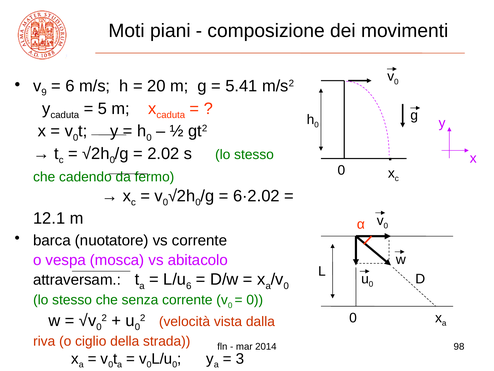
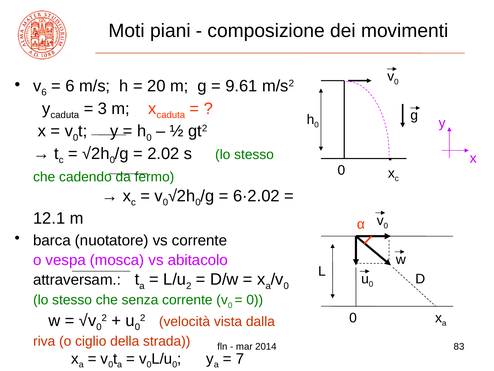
9 at (44, 92): 9 -> 6
5.41: 5.41 -> 9.61
5: 5 -> 3
6 at (189, 285): 6 -> 2
98: 98 -> 83
3: 3 -> 7
